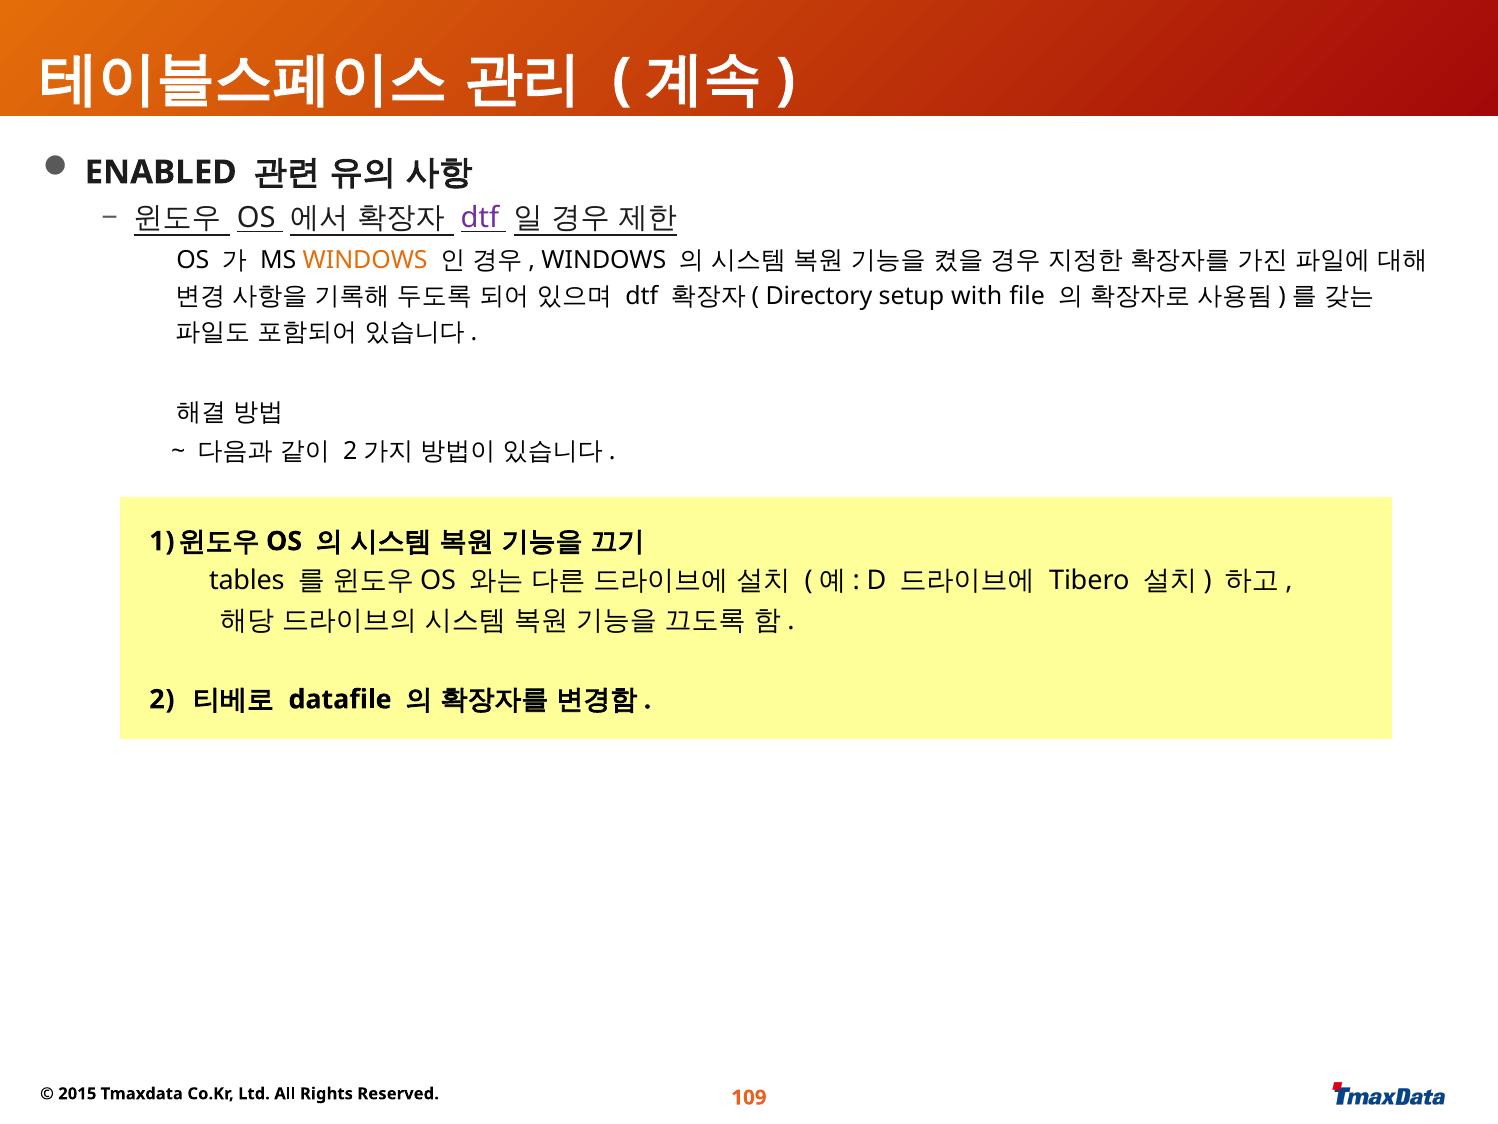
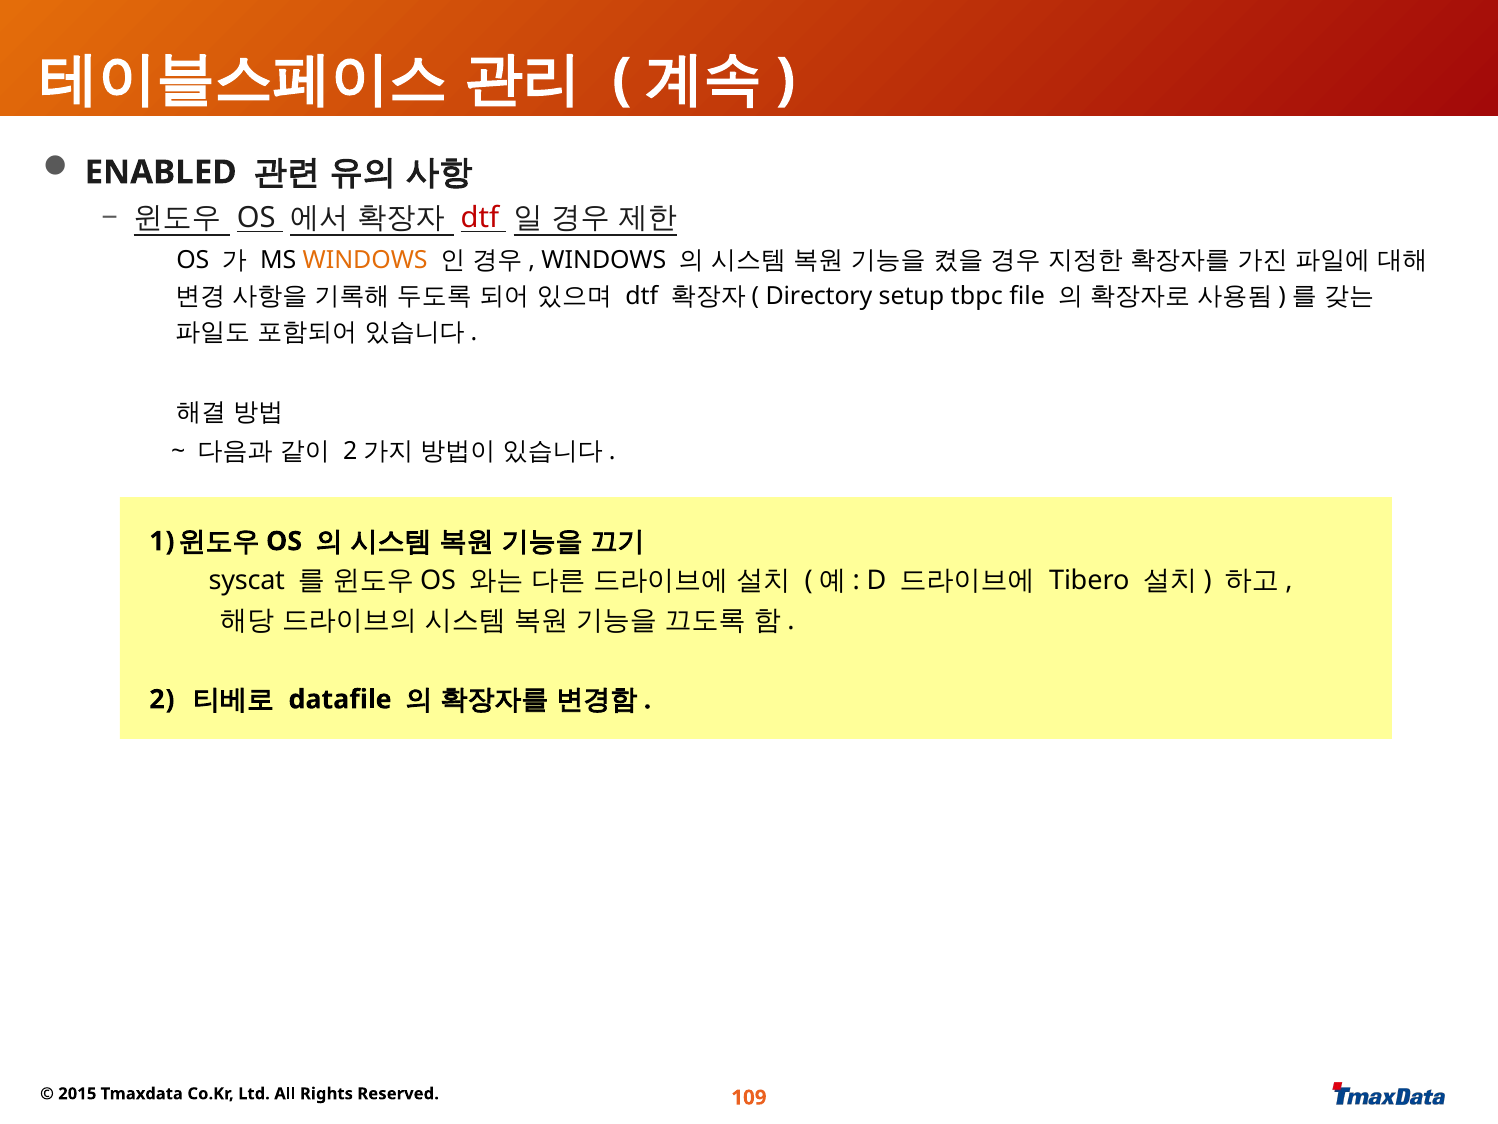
dtf at (480, 218) colour: purple -> red
with: with -> tbpc
tables: tables -> syscat
